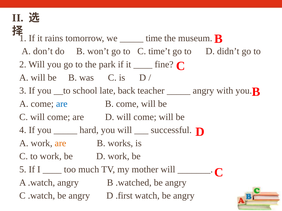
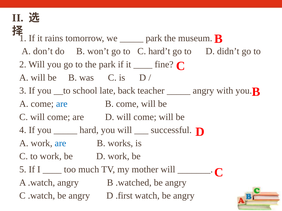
time at (154, 38): time -> park
time’t: time’t -> hard’t
are at (60, 144) colour: orange -> blue
